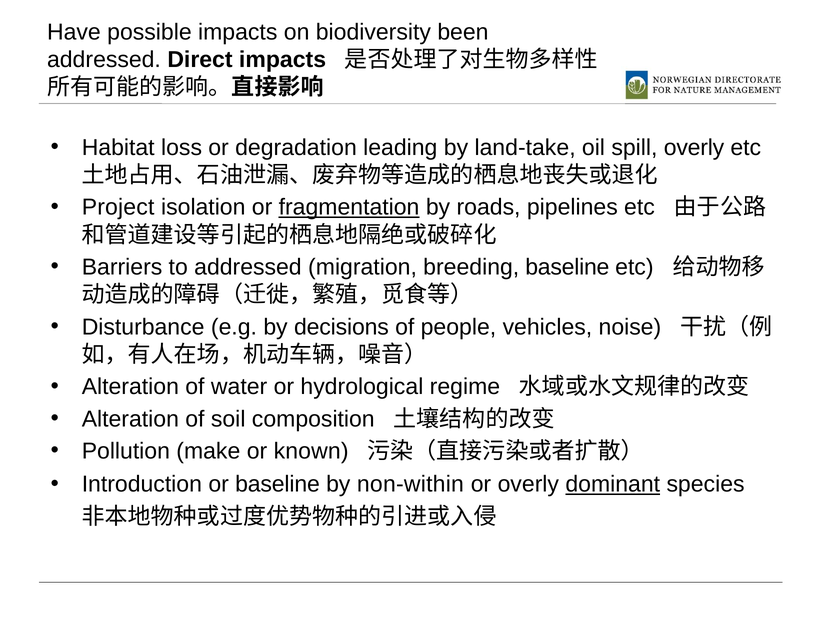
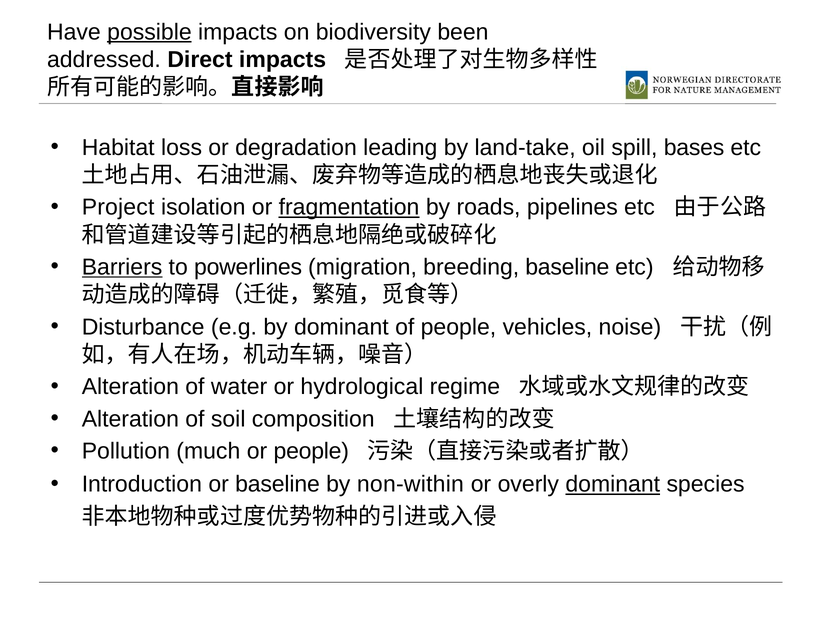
possible underline: none -> present
spill overly: overly -> bases
Barriers underline: none -> present
to addressed: addressed -> powerlines
by decisions: decisions -> dominant
make: make -> much
or known: known -> people
